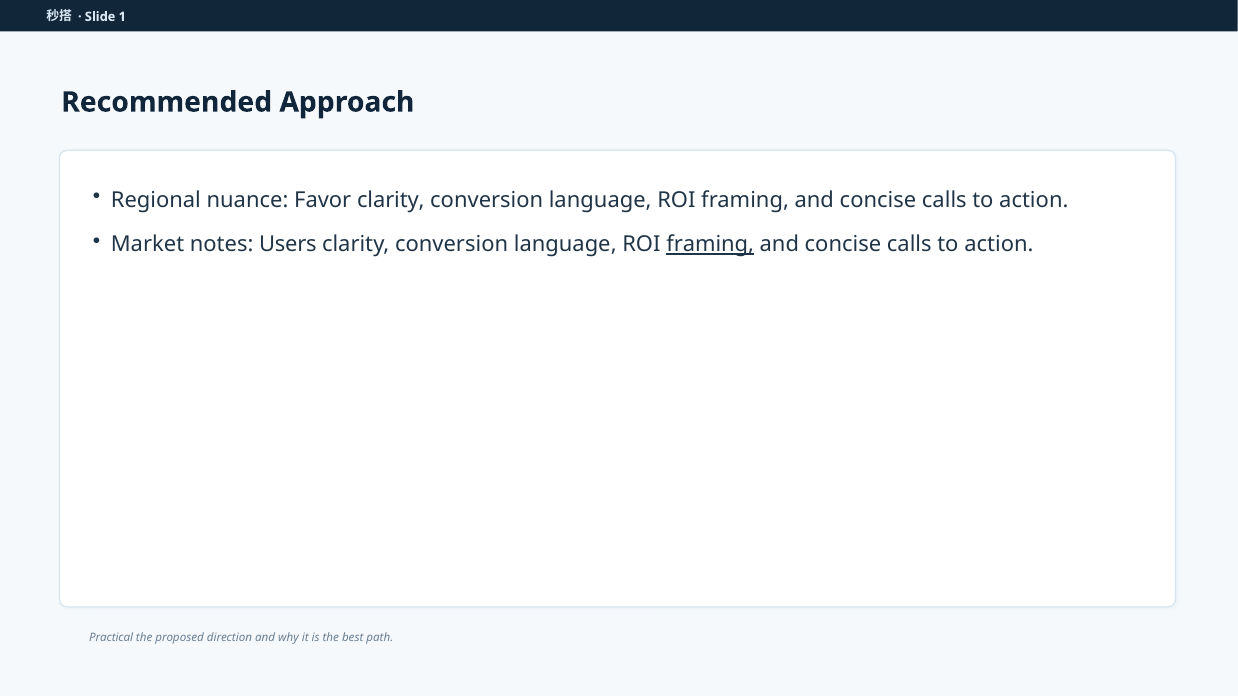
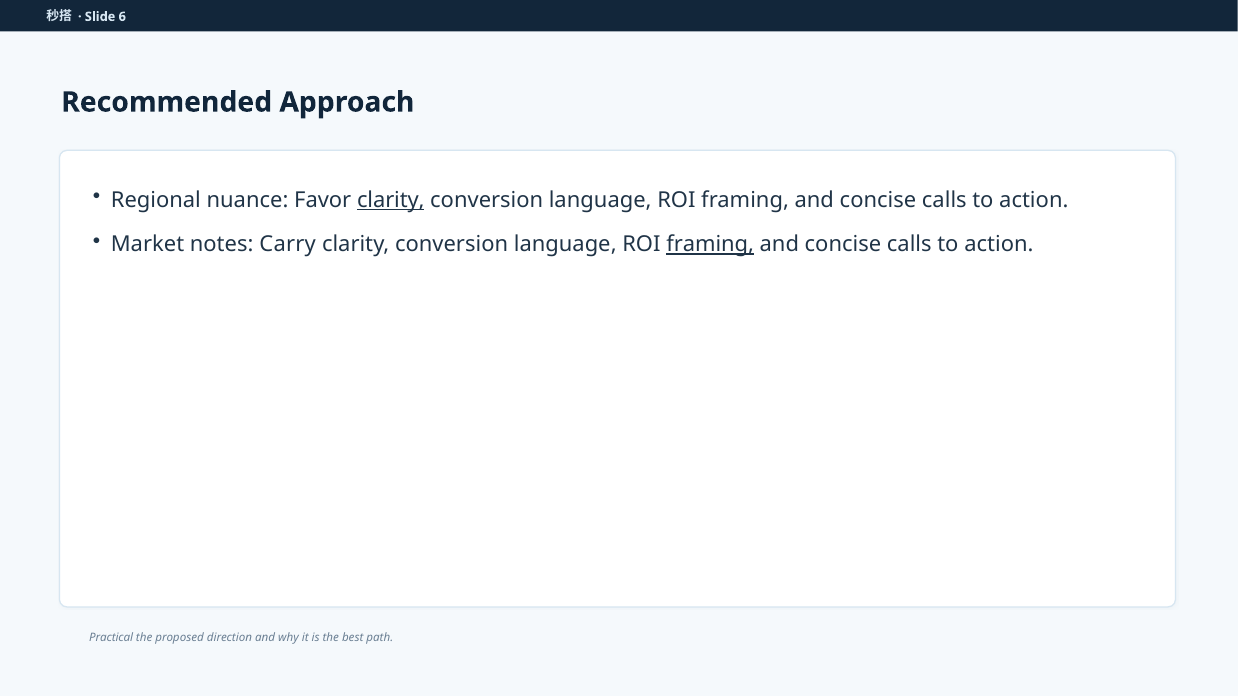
1: 1 -> 6
clarity at (391, 200) underline: none -> present
Users: Users -> Carry
